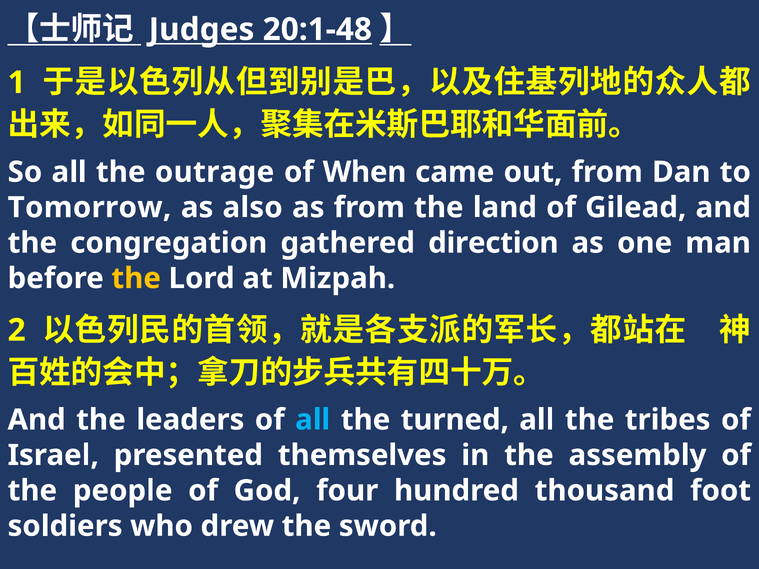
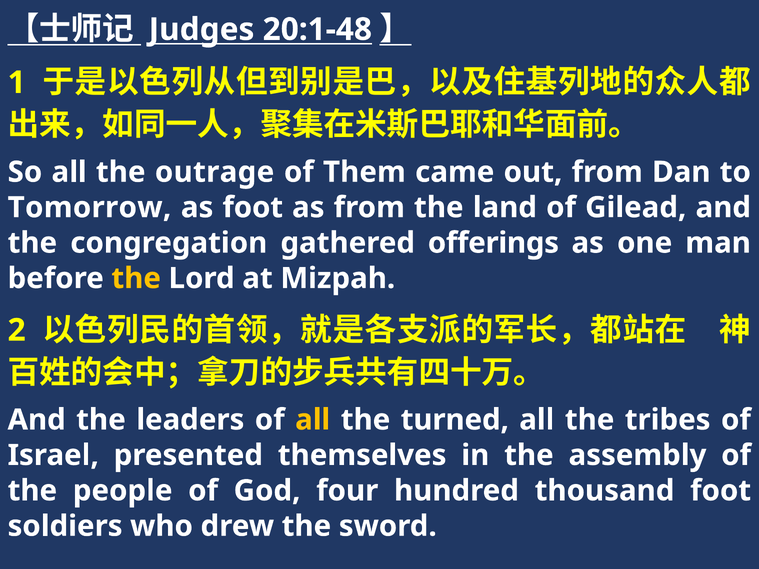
When: When -> Them
as also: also -> foot
direction: direction -> offerings
all at (313, 420) colour: light blue -> yellow
